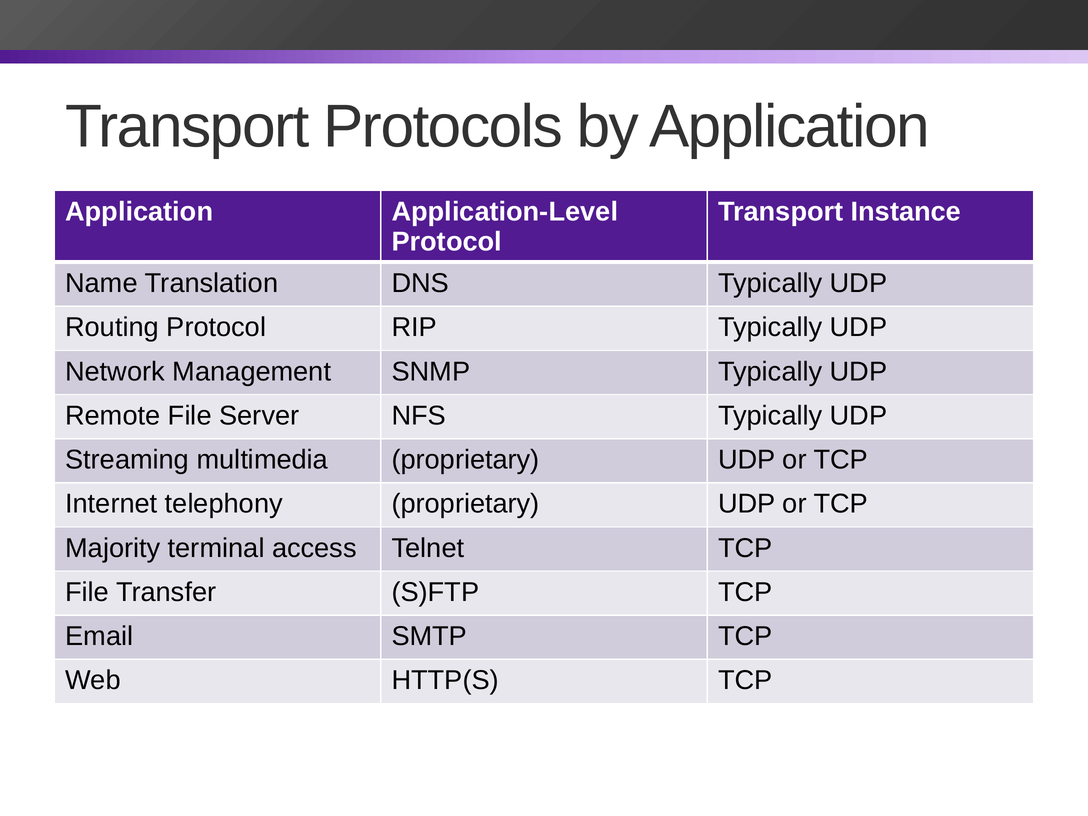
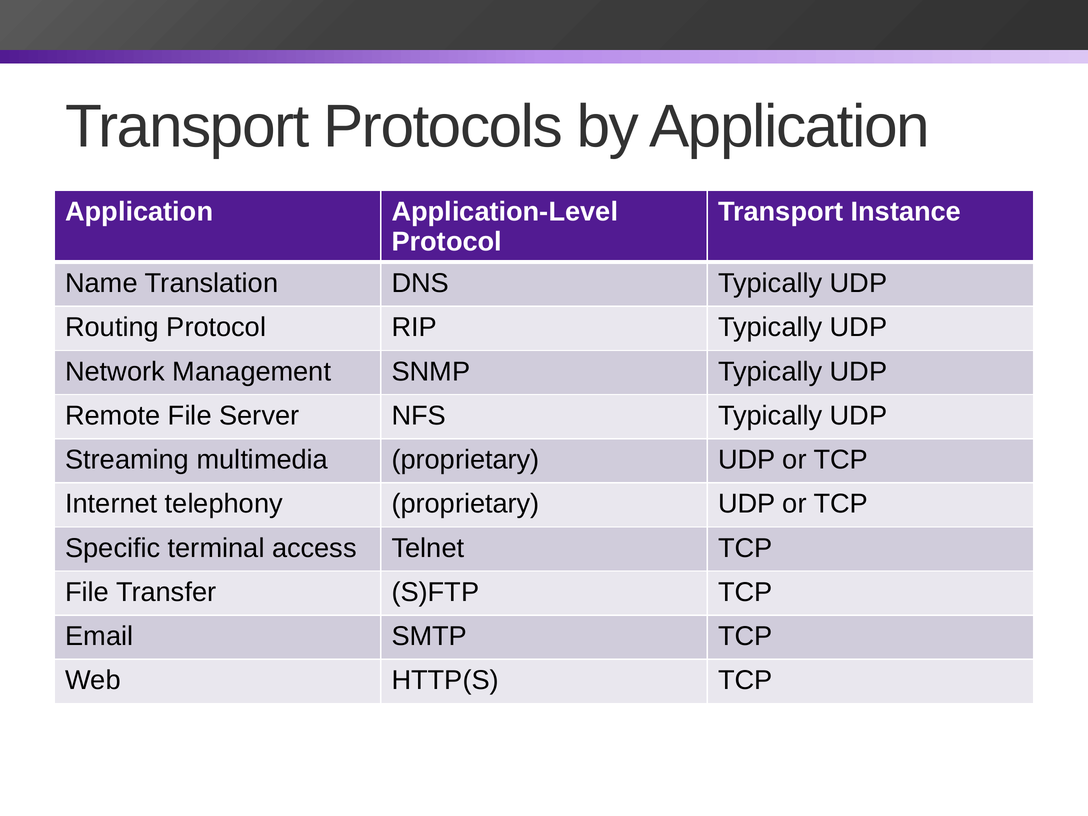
Majority: Majority -> Specific
